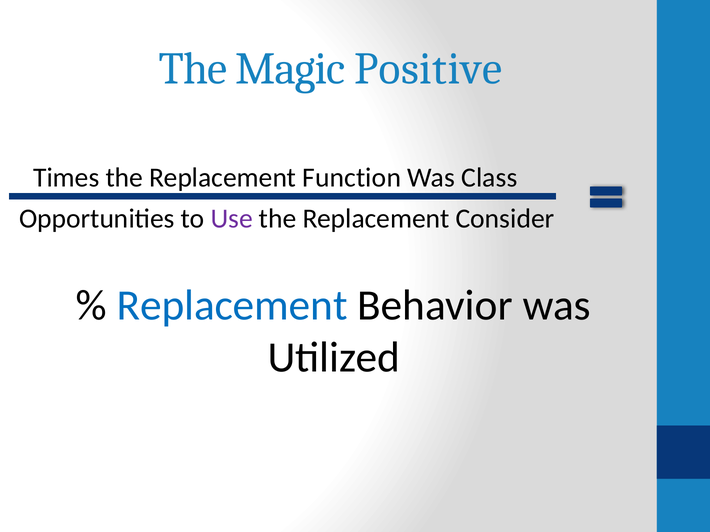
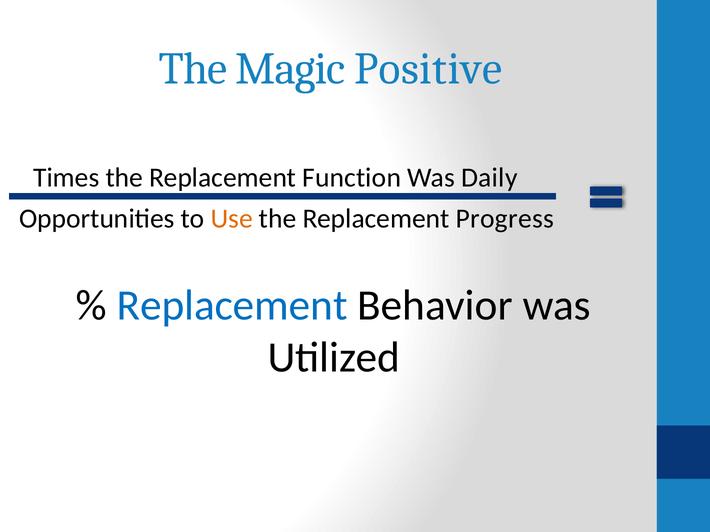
Class: Class -> Daily
Use colour: purple -> orange
Consider: Consider -> Progress
